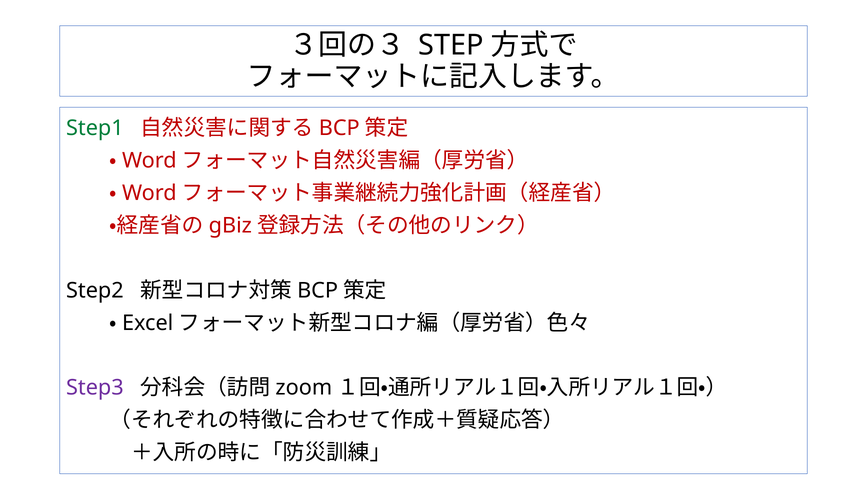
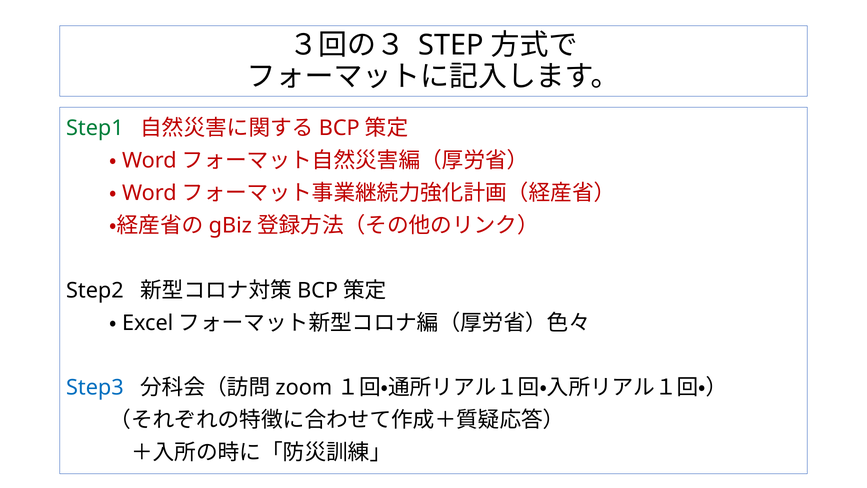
Step3 colour: purple -> blue
